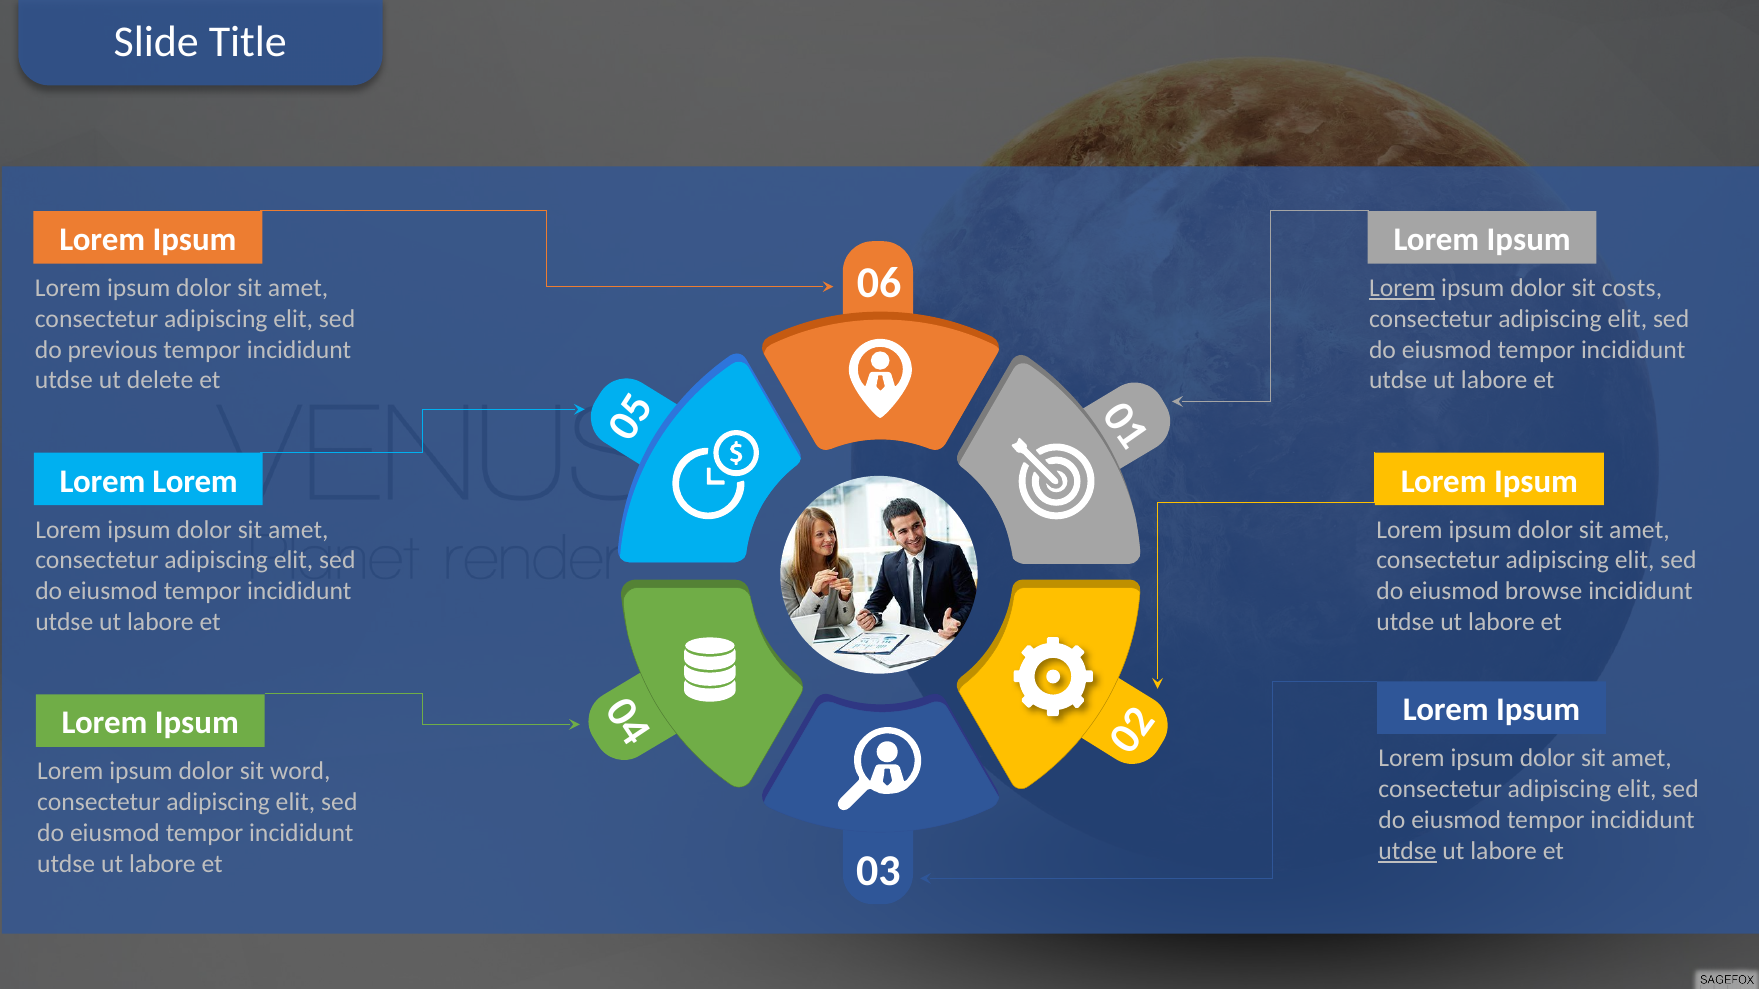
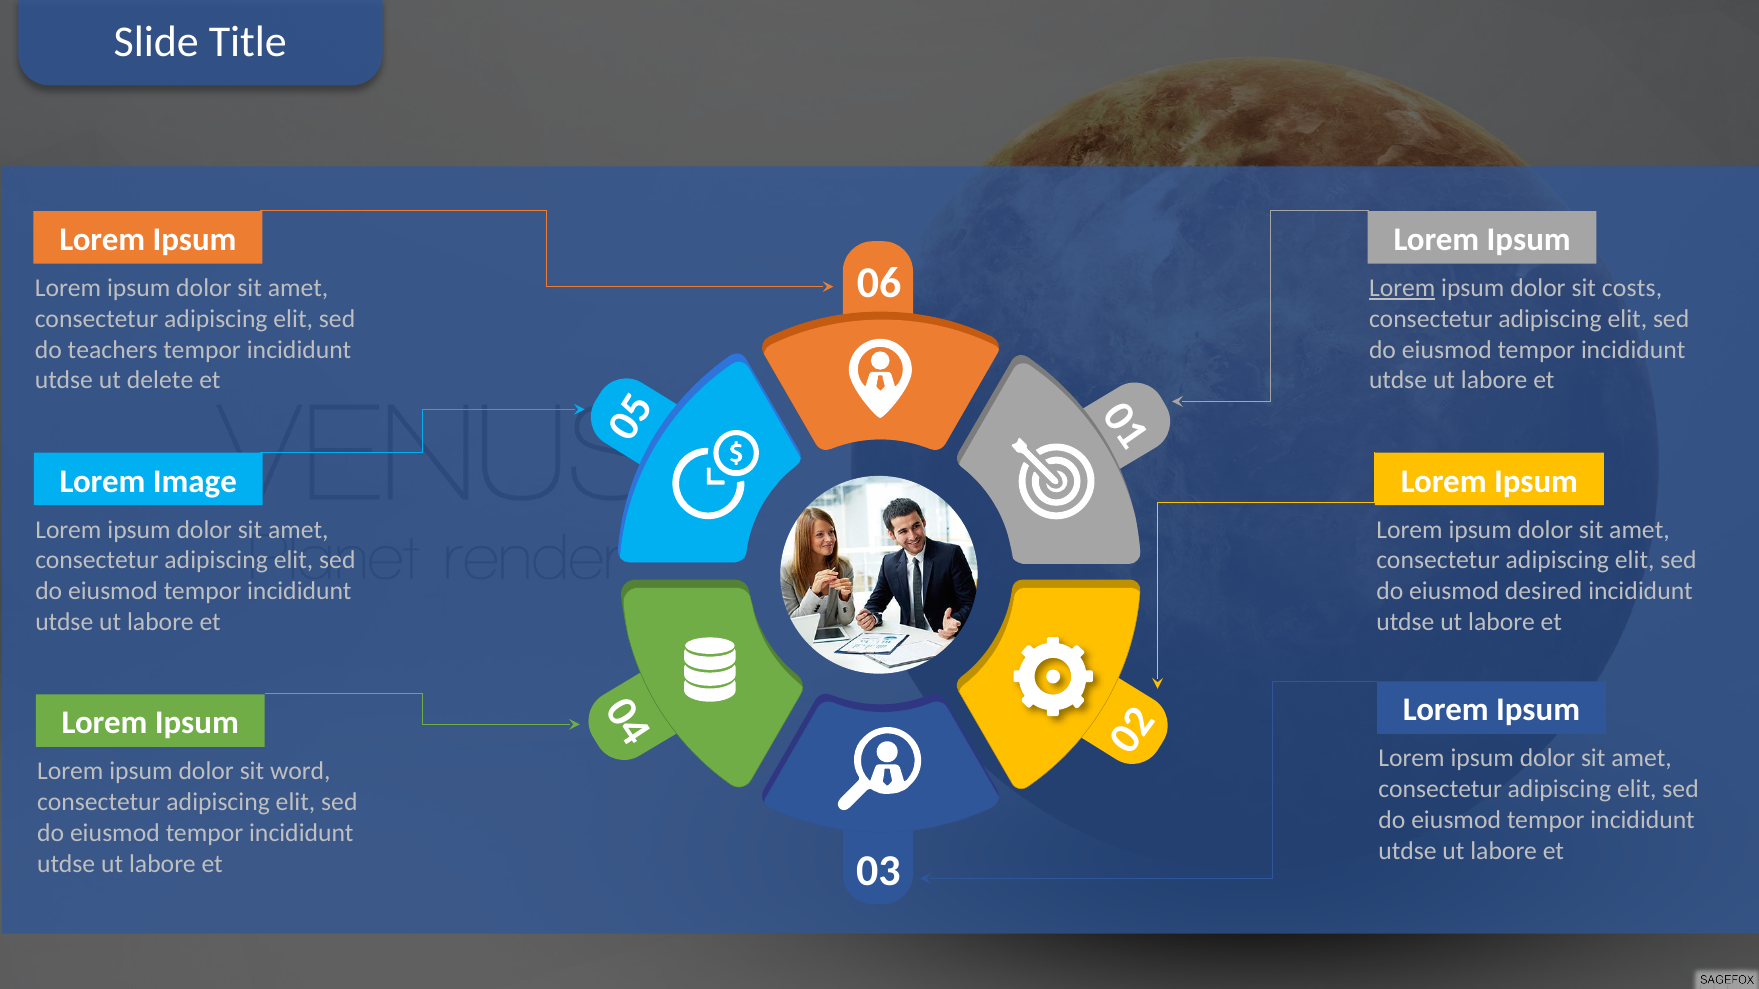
previous: previous -> teachers
Lorem at (195, 481): Lorem -> Image
browse: browse -> desired
utdse at (1408, 851) underline: present -> none
